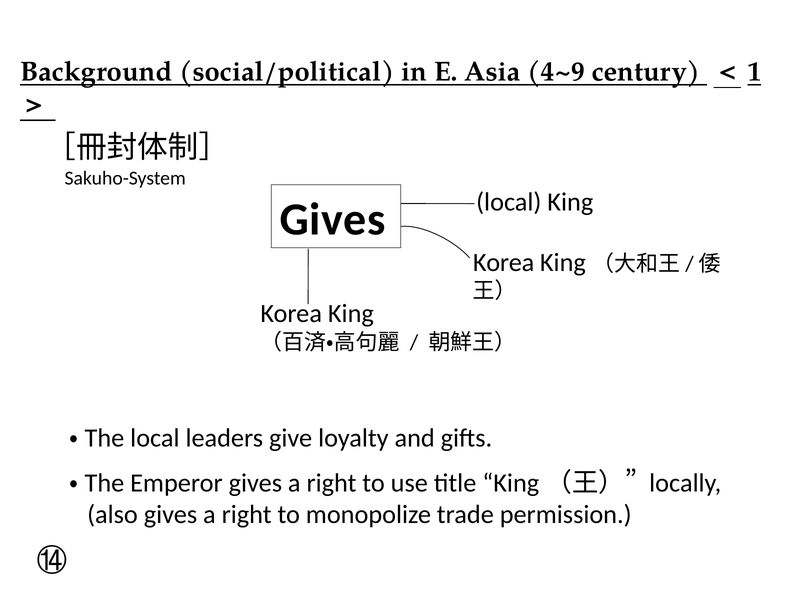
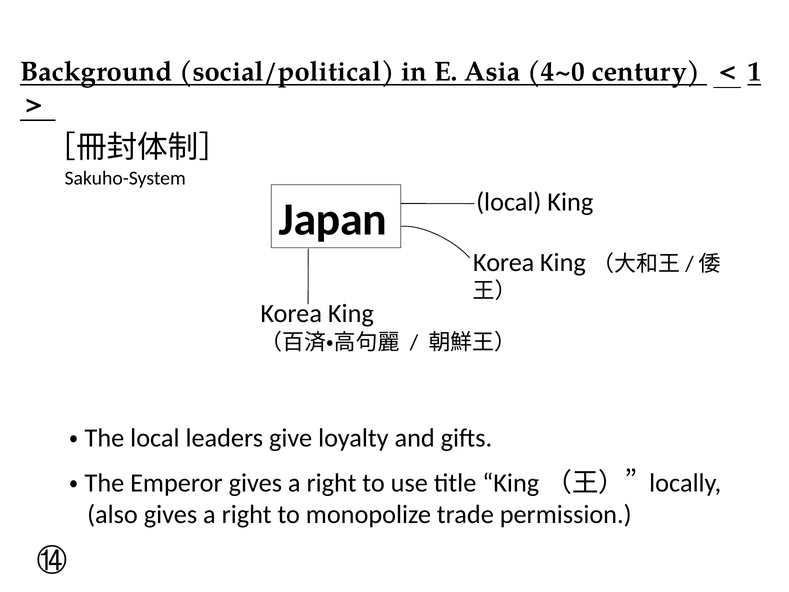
4~9: 4~9 -> 4~0
Gives at (333, 220): Gives -> Japan
